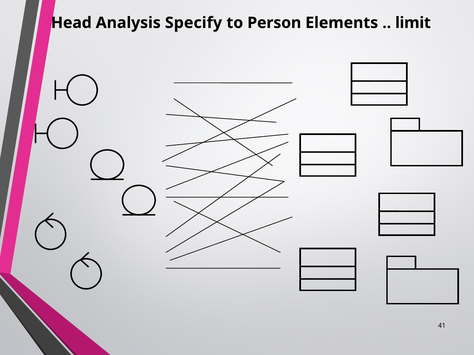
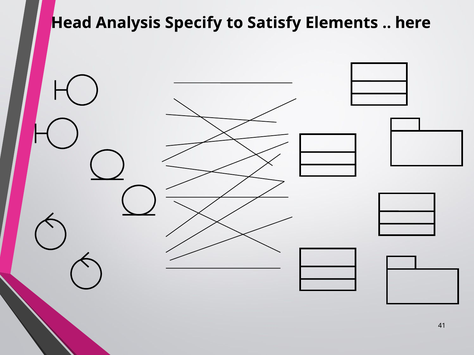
Person: Person -> Satisfy
limit: limit -> here
